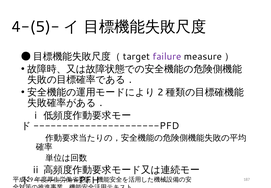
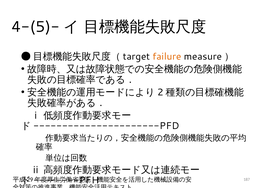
failure colour: purple -> orange
